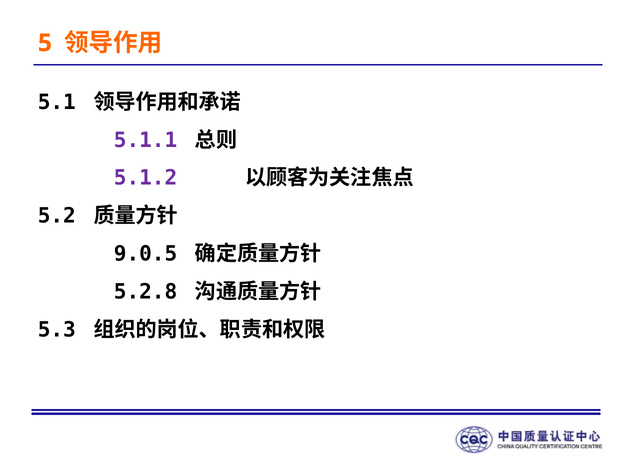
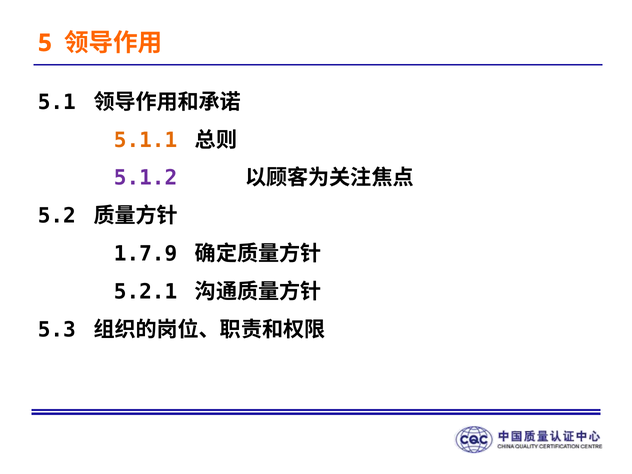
5.1.1 colour: purple -> orange
9.0.5: 9.0.5 -> 1.7.9
5.2.8: 5.2.8 -> 5.2.1
